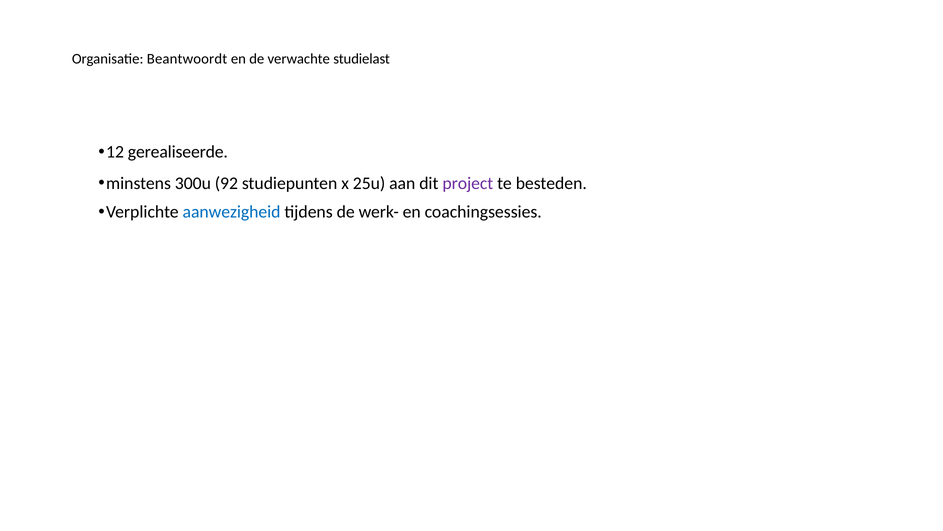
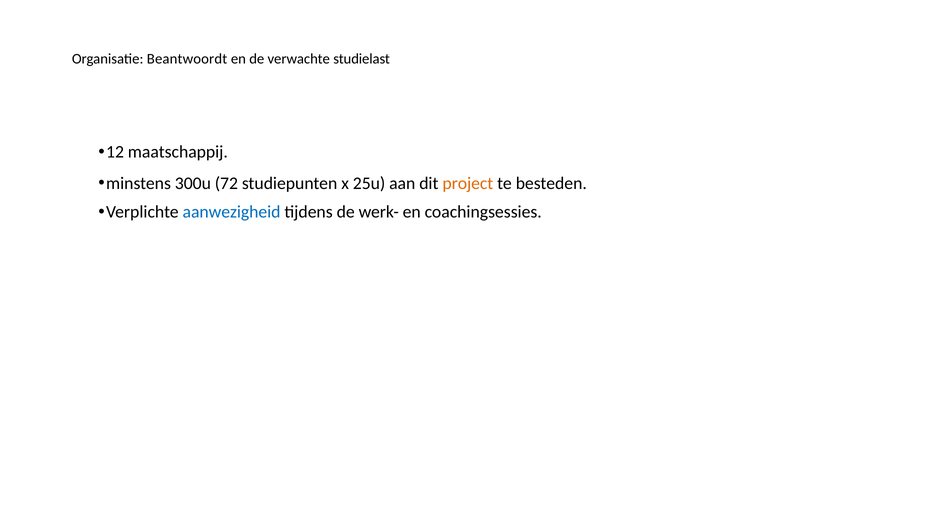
gerealiseerde: gerealiseerde -> maatschappij
92: 92 -> 72
project colour: purple -> orange
